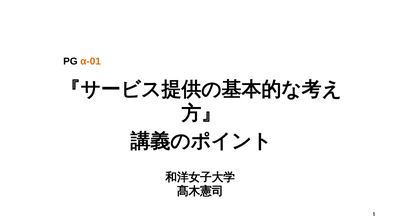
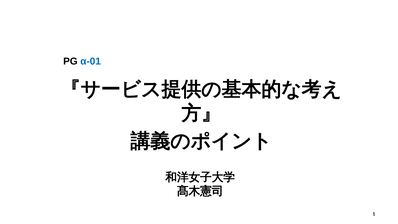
α-01 colour: orange -> blue
